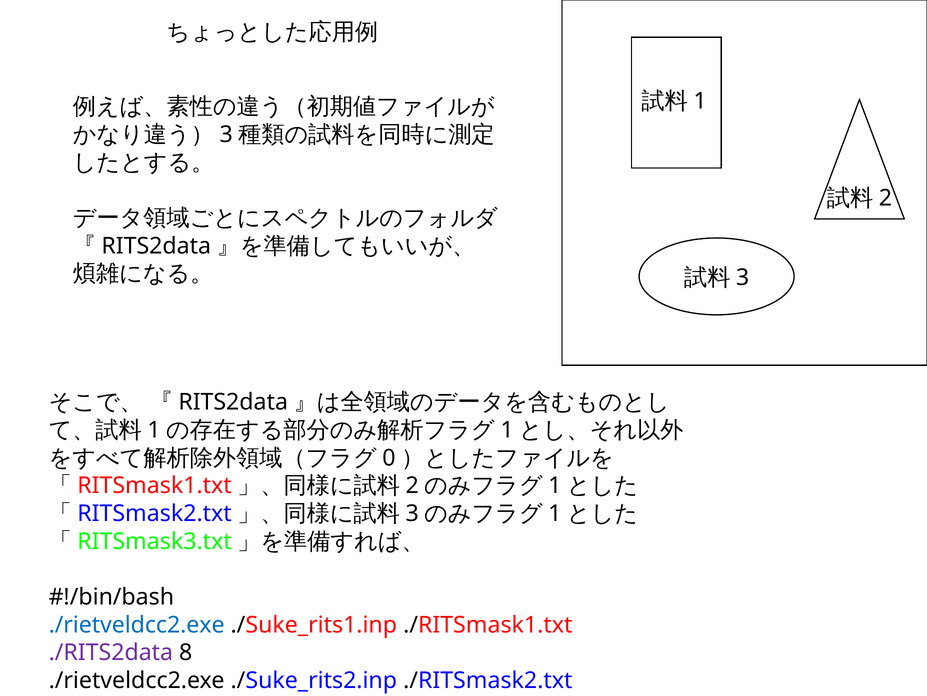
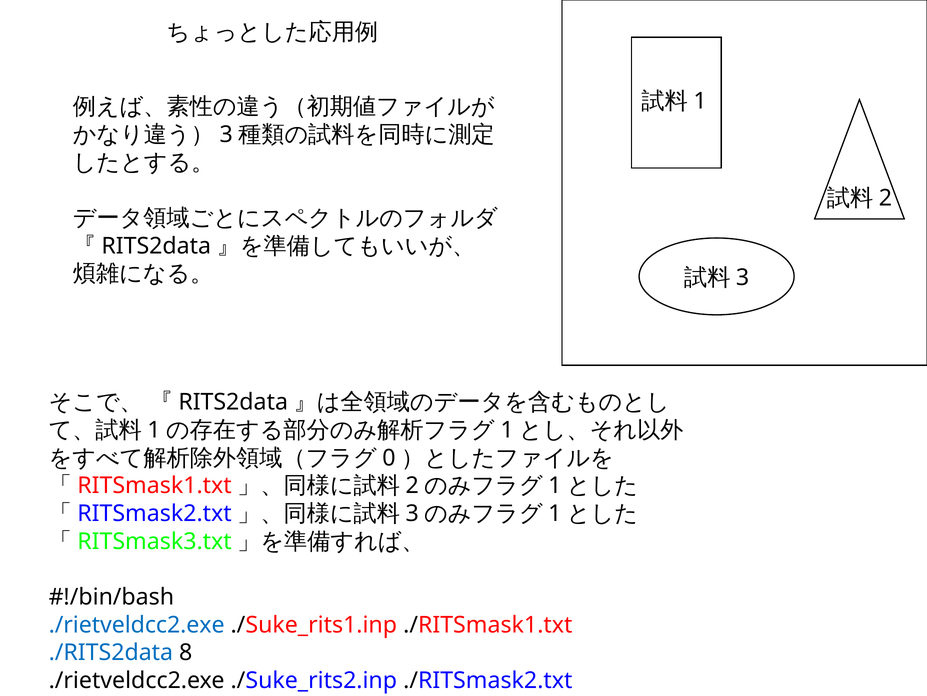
./RITS2data at (111, 652) colour: purple -> blue
